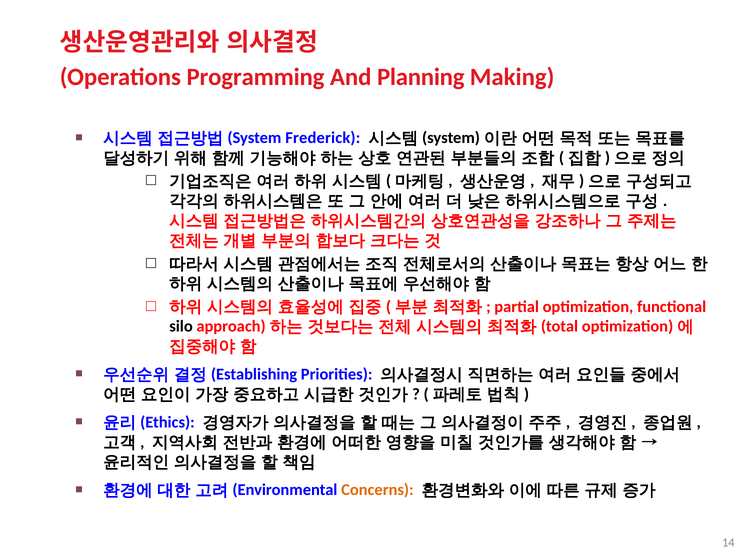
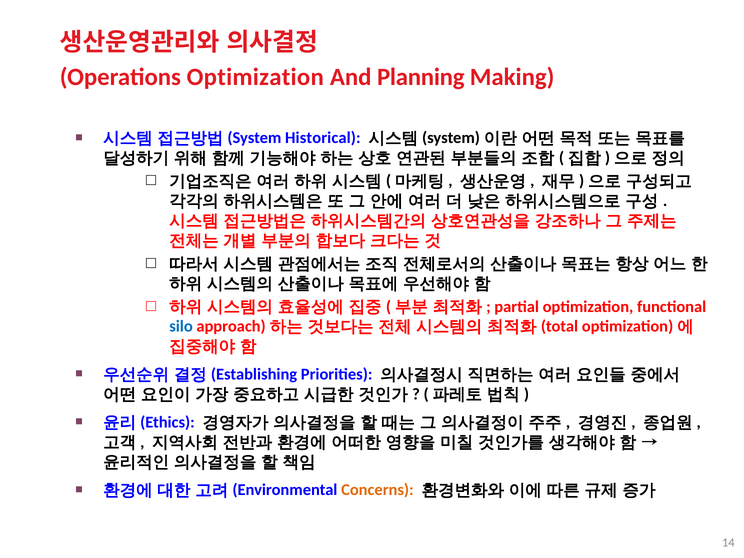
Operations Programming: Programming -> Optimization
Frederick: Frederick -> Historical
silo colour: black -> blue
